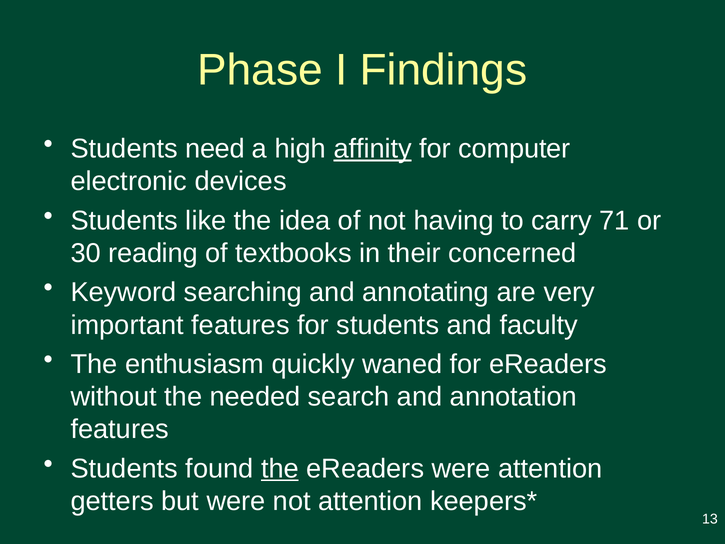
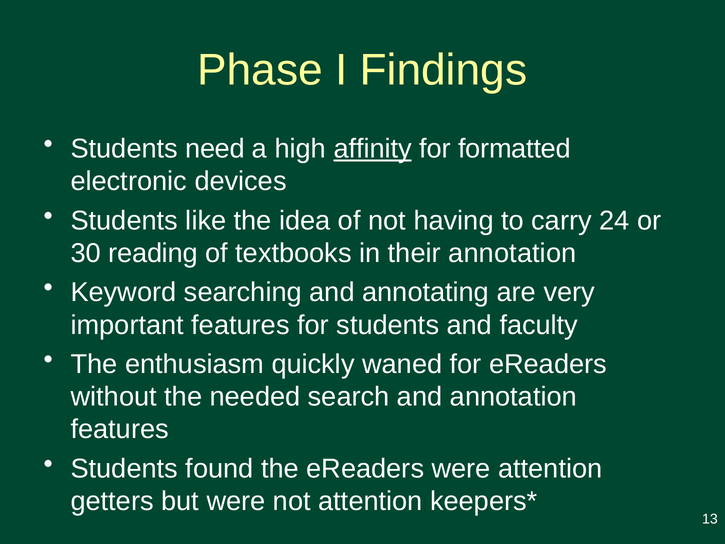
computer: computer -> formatted
71: 71 -> 24
their concerned: concerned -> annotation
the at (280, 468) underline: present -> none
